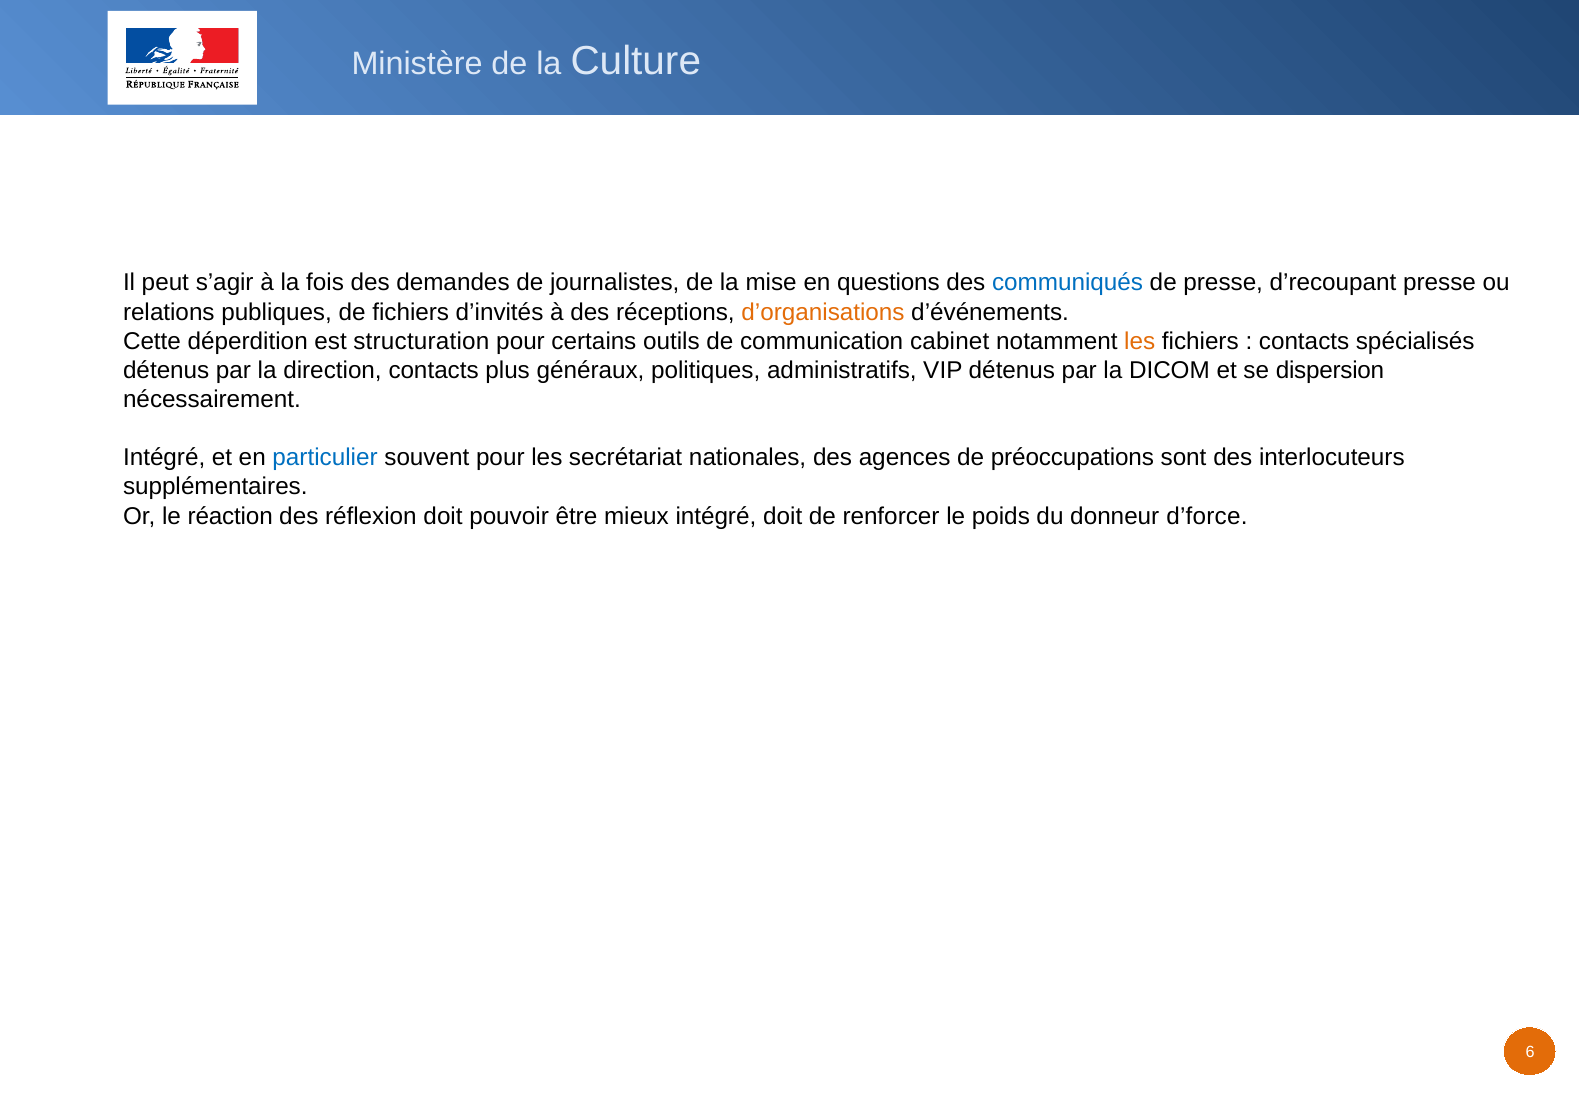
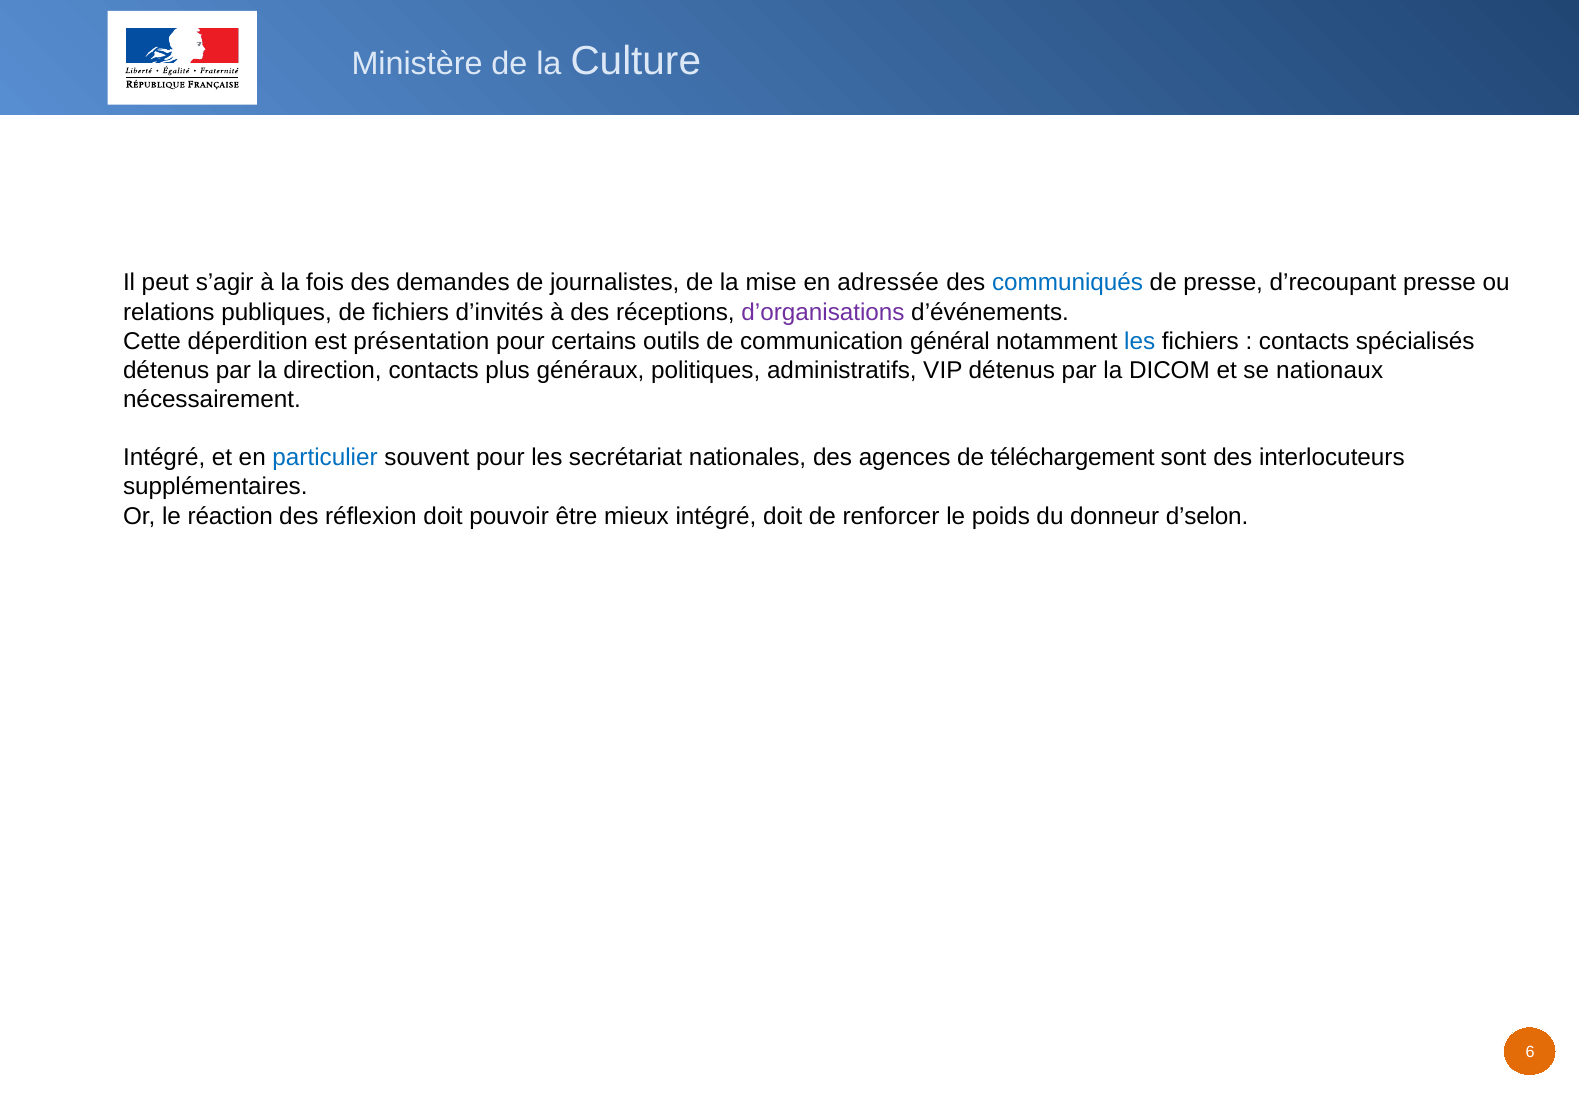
questions: questions -> adressée
d’organisations colour: orange -> purple
structuration: structuration -> présentation
cabinet: cabinet -> général
les at (1140, 341) colour: orange -> blue
dispersion: dispersion -> nationaux
préoccupations: préoccupations -> téléchargement
d’force: d’force -> d’selon
